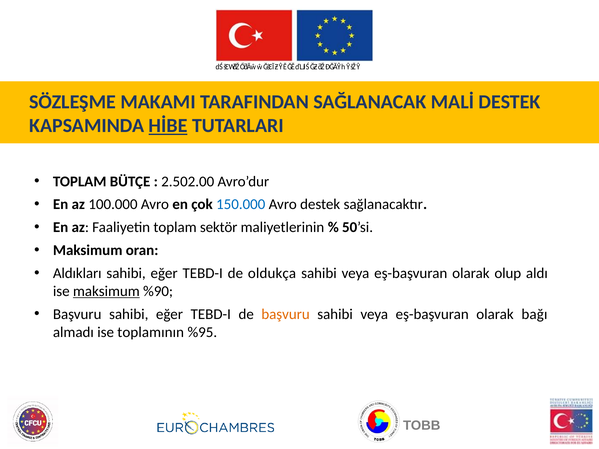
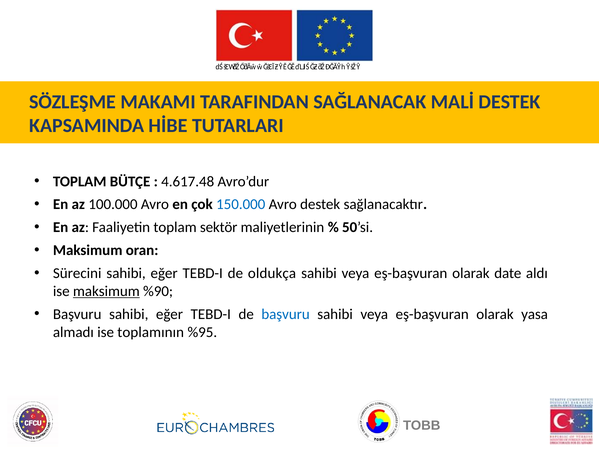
HİBE underline: present -> none
2.502.00: 2.502.00 -> 4.617.48
Aldıkları: Aldıkları -> Sürecini
olup: olup -> date
başvuru at (286, 314) colour: orange -> blue
bağı: bağı -> yasa
